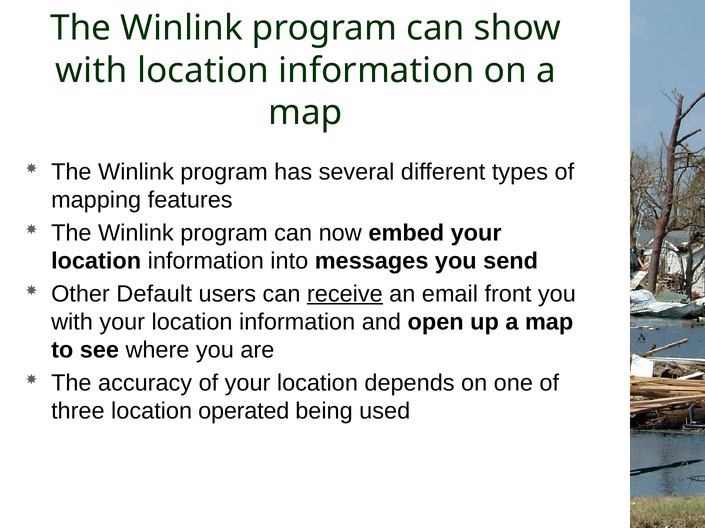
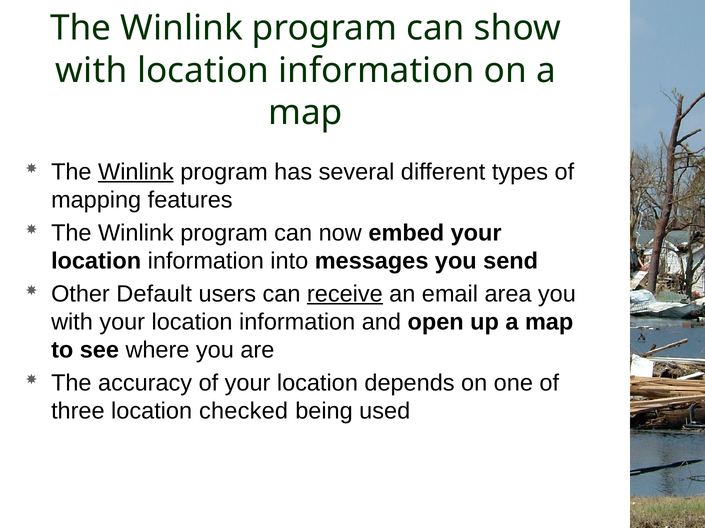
Winlink at (136, 172) underline: none -> present
front: front -> area
operated: operated -> checked
